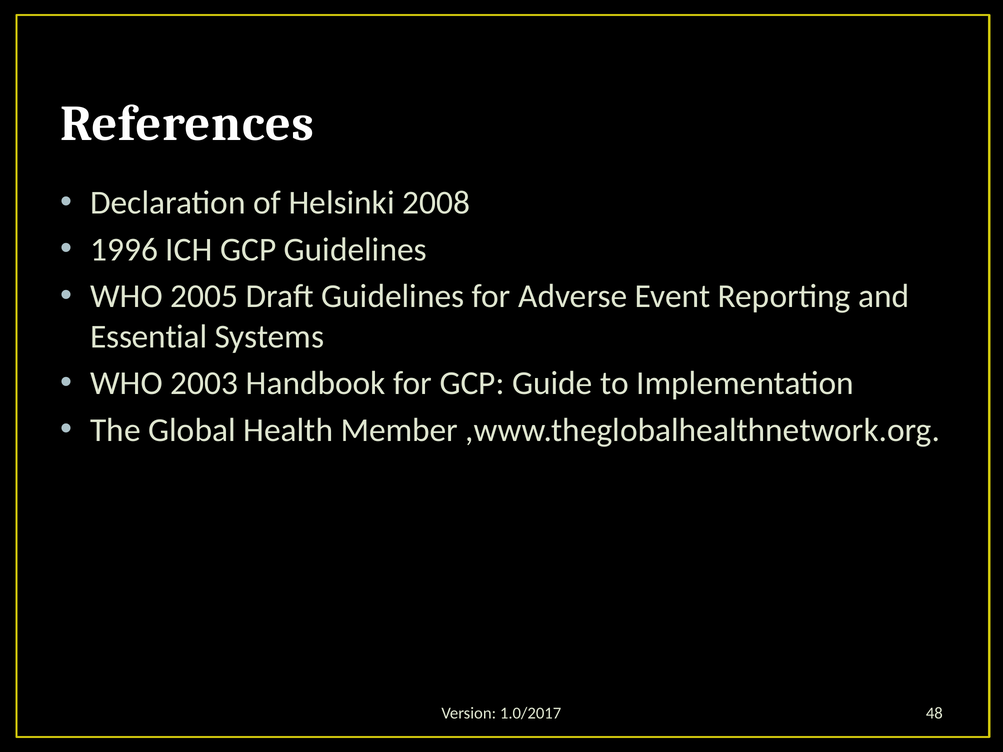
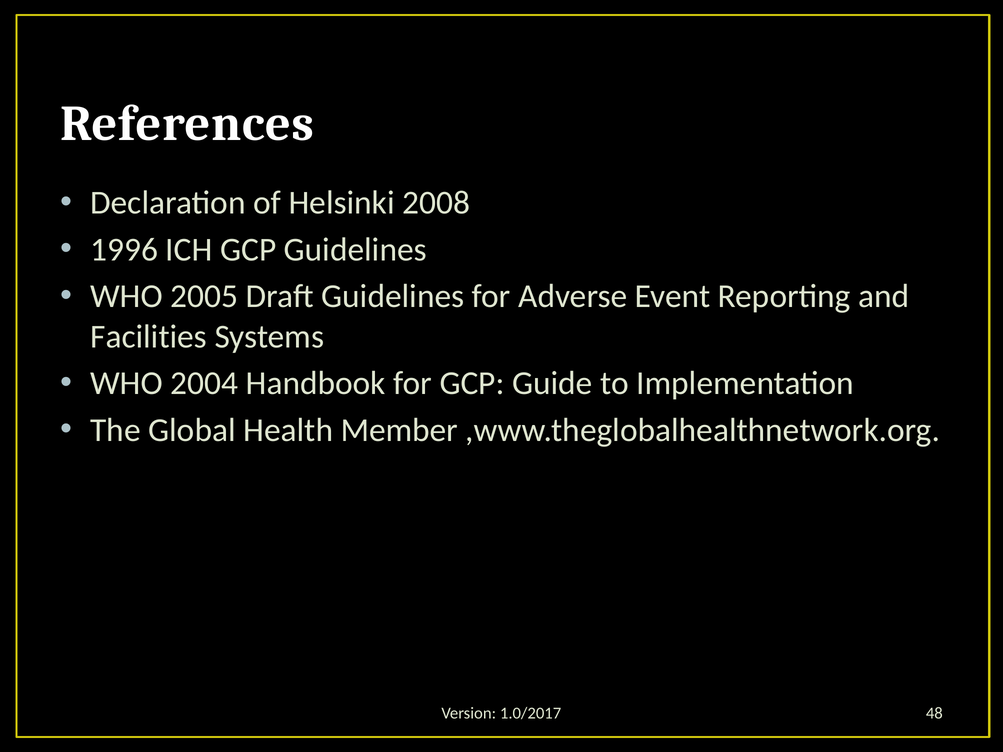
Essential: Essential -> Facilities
2003: 2003 -> 2004
